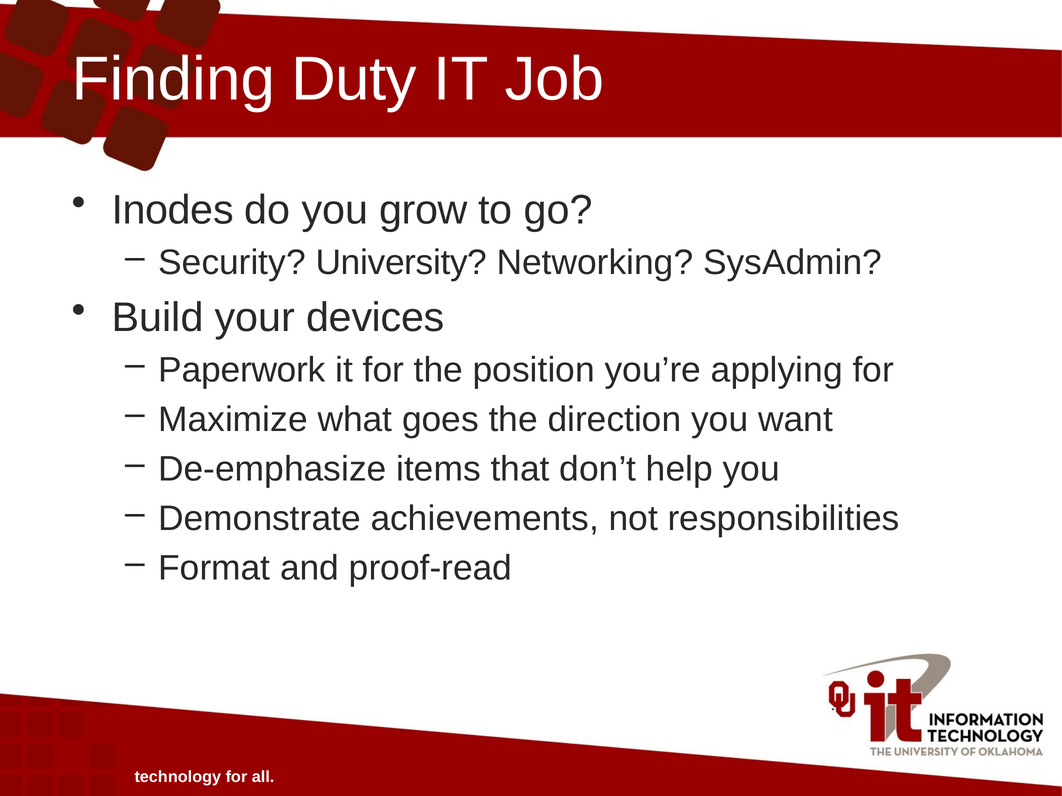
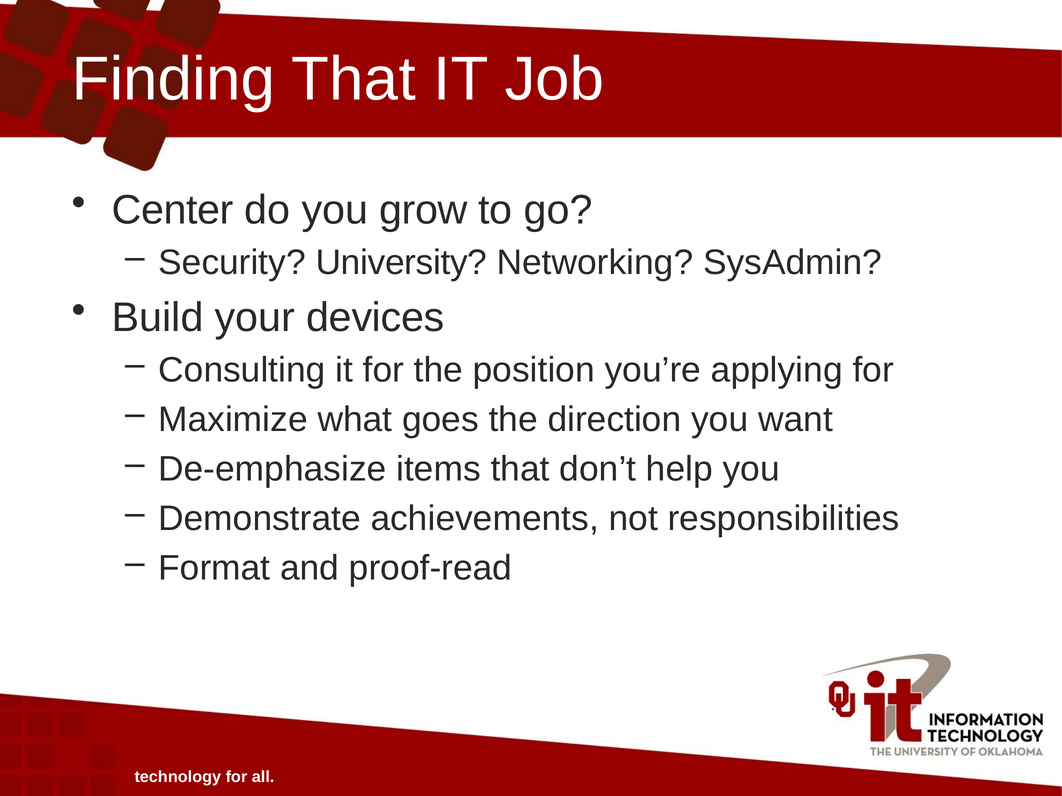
Finding Duty: Duty -> That
Inodes: Inodes -> Center
Paperwork: Paperwork -> Consulting
